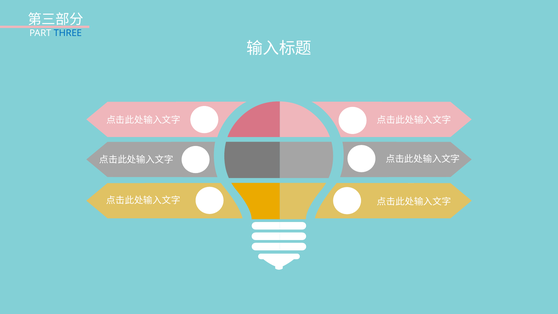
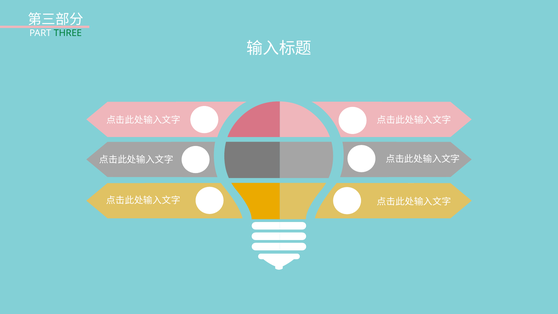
THREE colour: blue -> green
